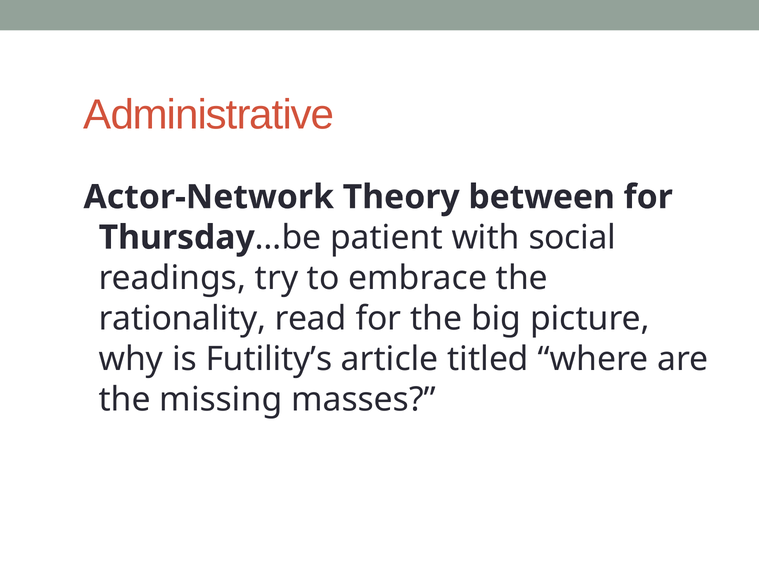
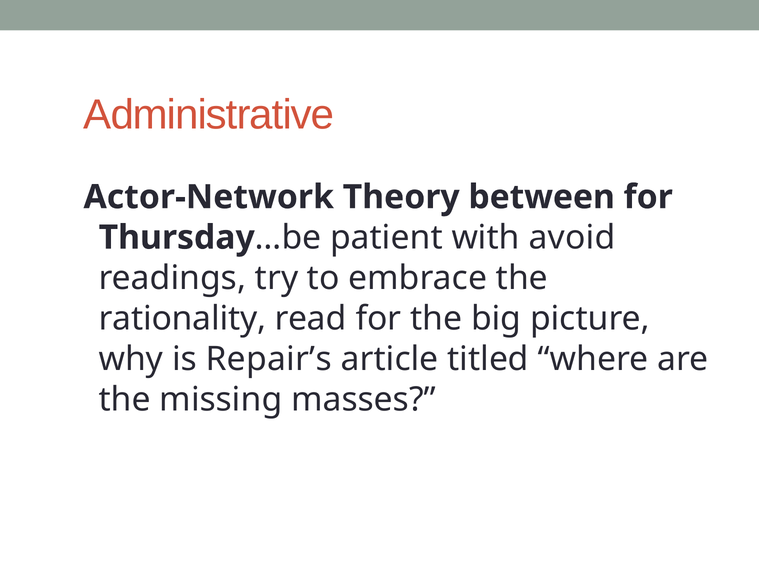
social: social -> avoid
Futility’s: Futility’s -> Repair’s
